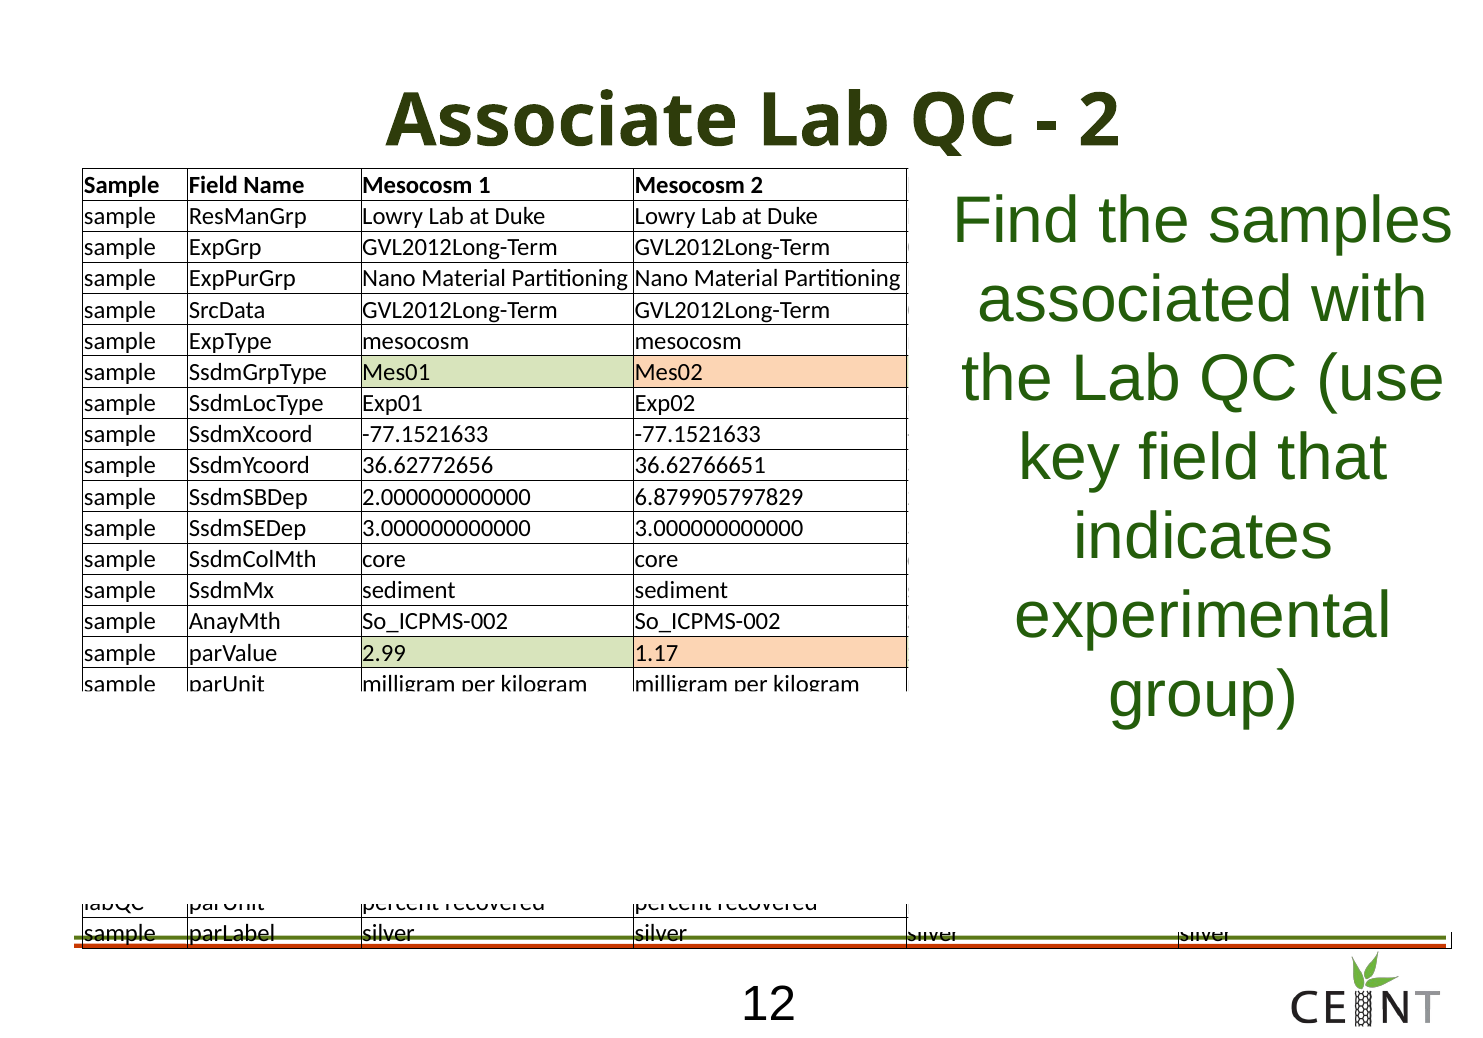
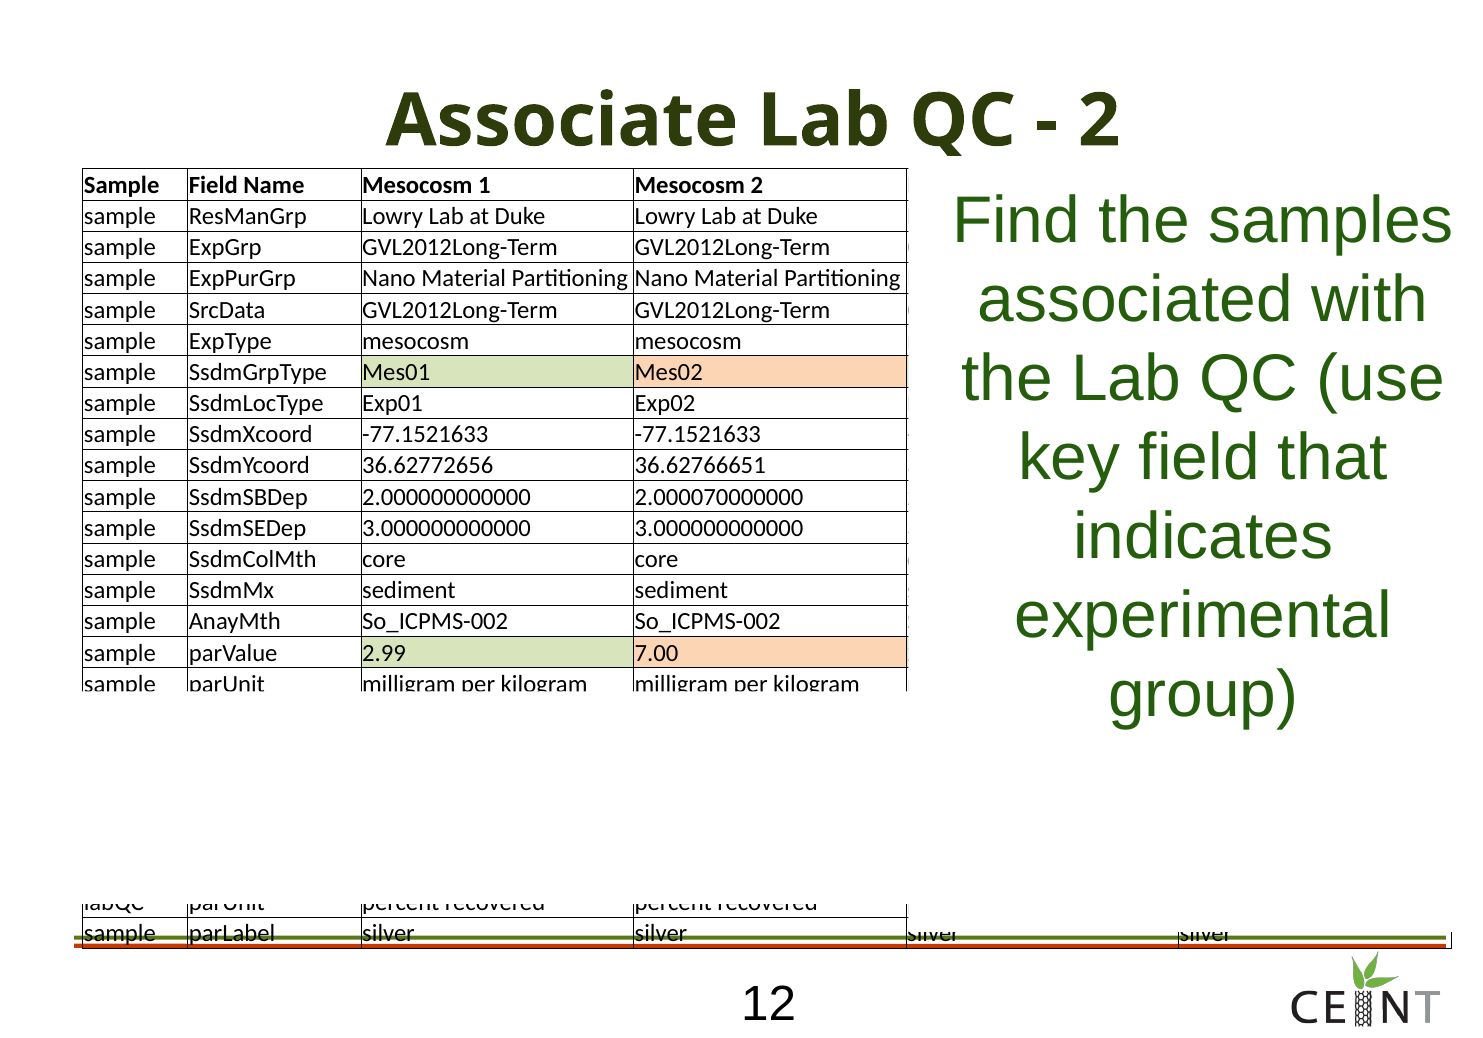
6.879905797829: 6.879905797829 -> 2.000070000000
1.17: 1.17 -> 7.00
